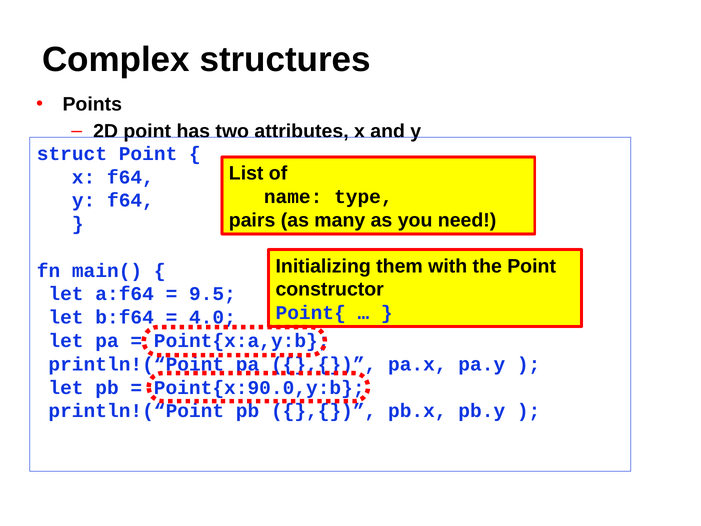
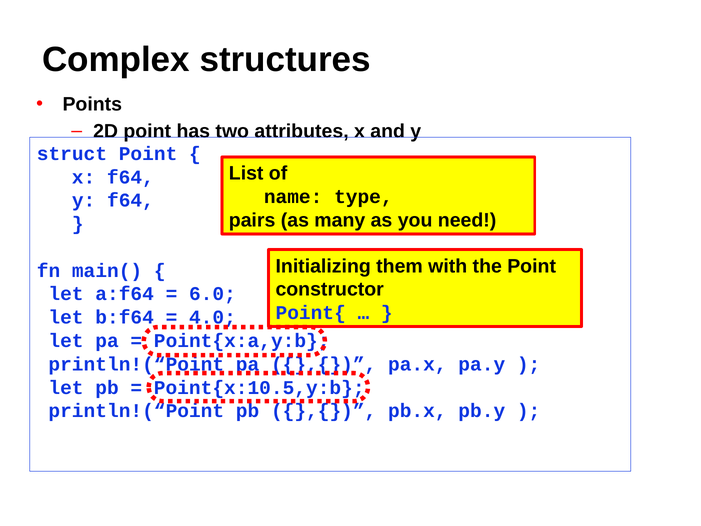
9.5: 9.5 -> 6.0
Point{x:90.0,y:b: Point{x:90.0,y:b -> Point{x:10.5,y:b
